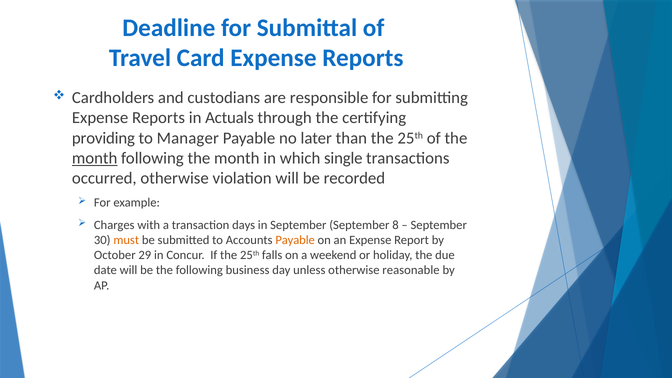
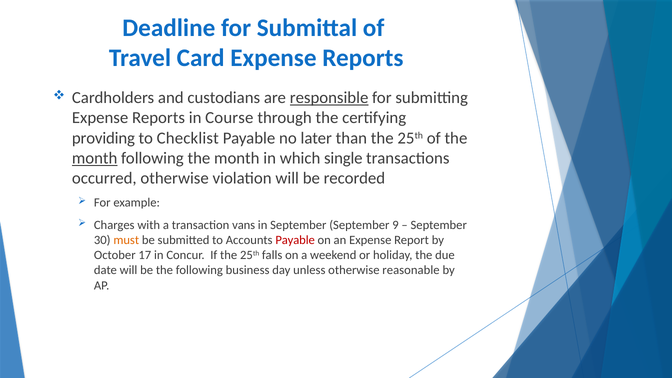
responsible underline: none -> present
Actuals: Actuals -> Course
Manager: Manager -> Checklist
days: days -> vans
8: 8 -> 9
Payable at (295, 240) colour: orange -> red
29: 29 -> 17
